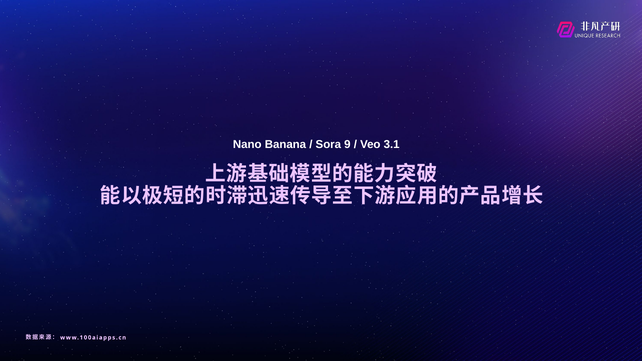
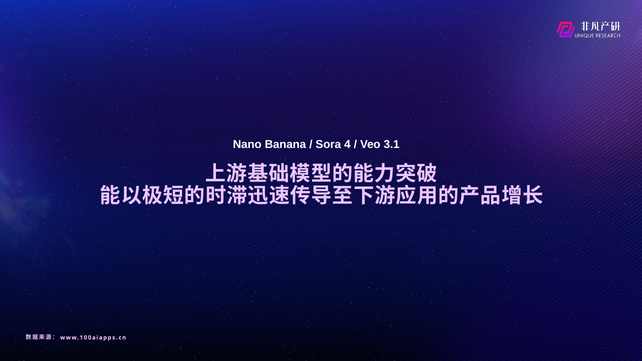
9: 9 -> 4
